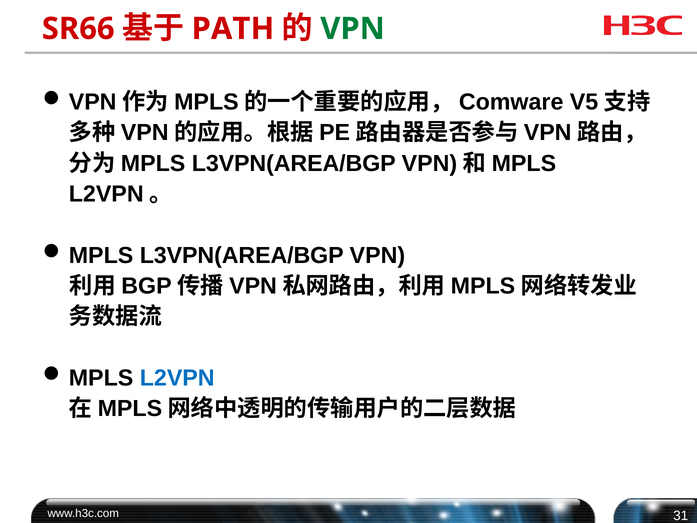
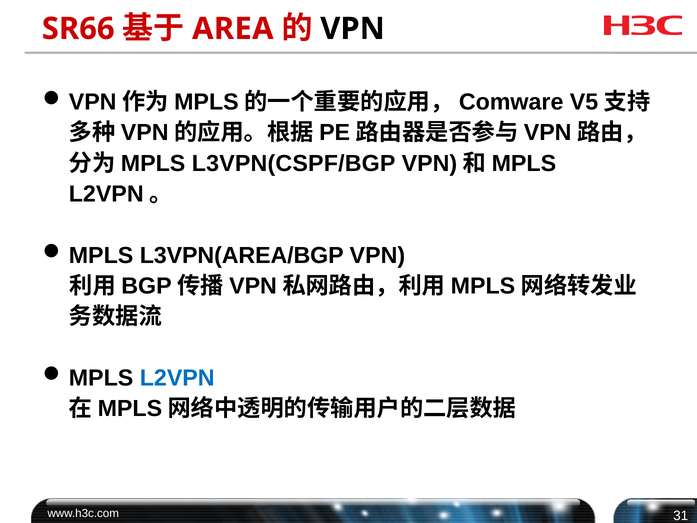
PATH: PATH -> AREA
VPN at (353, 29) colour: green -> black
L3VPN(AREA/BGP at (294, 163): L3VPN(AREA/BGP -> L3VPN(CSPF/BGP
